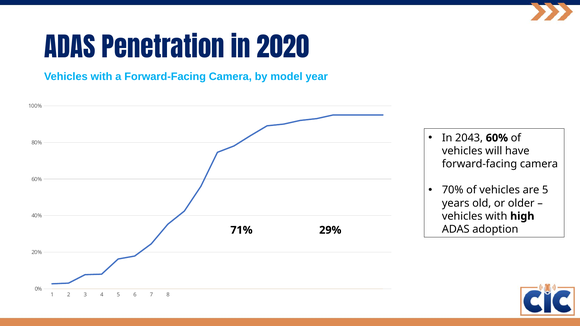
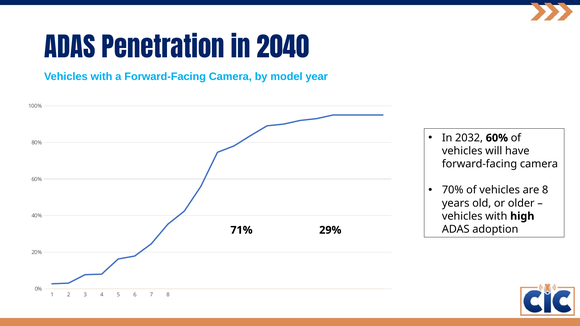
2020: 2020 -> 2040
2043: 2043 -> 2032
are 5: 5 -> 8
